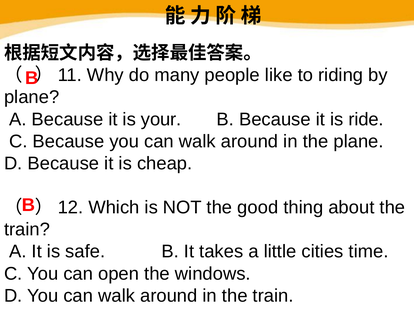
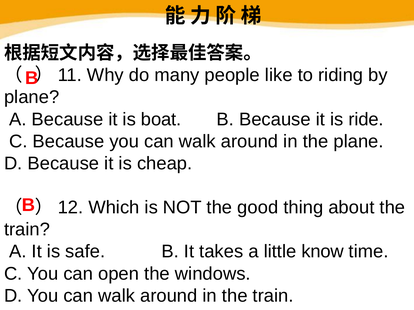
your: your -> boat
cities: cities -> know
